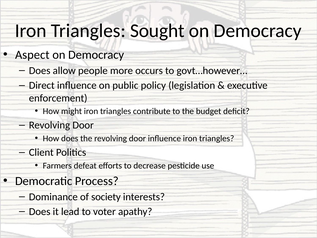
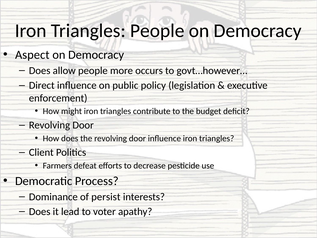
Triangles Sought: Sought -> People
society: society -> persist
